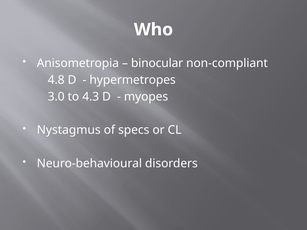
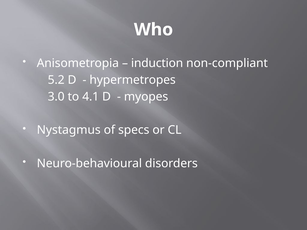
binocular: binocular -> induction
4.8: 4.8 -> 5.2
4.3: 4.3 -> 4.1
